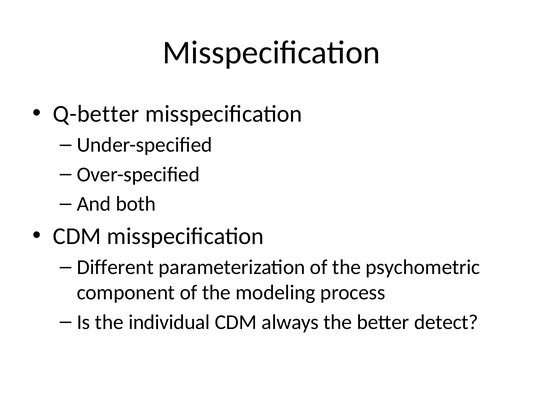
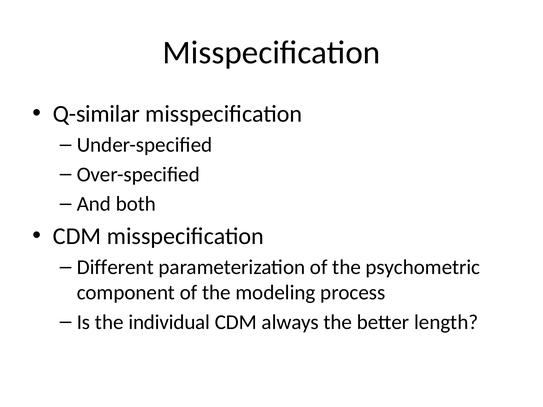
Q-better: Q-better -> Q-similar
detect: detect -> length
